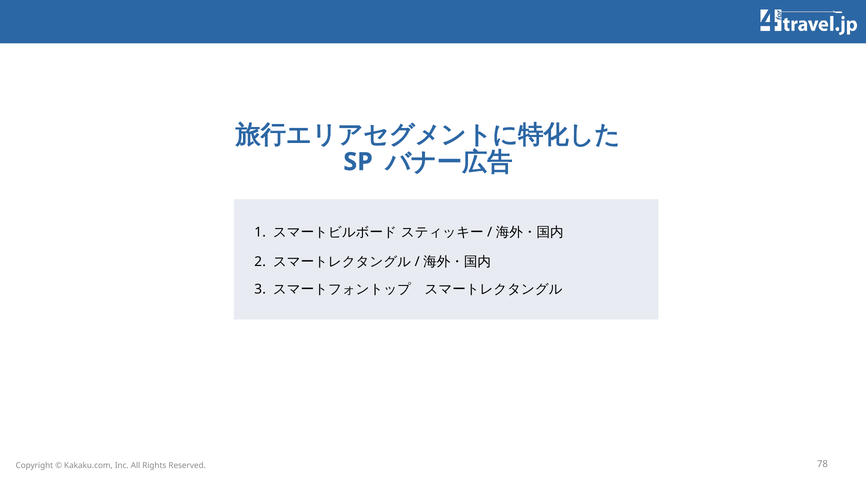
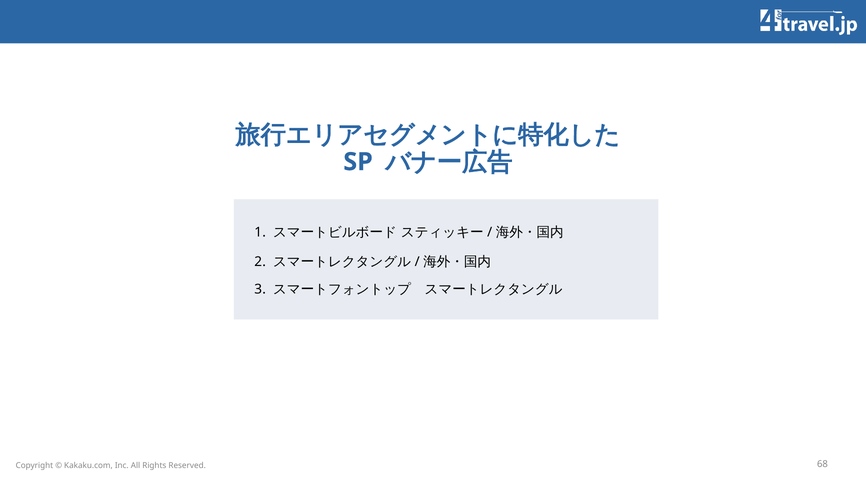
78: 78 -> 68
